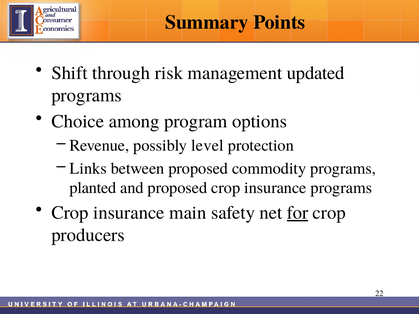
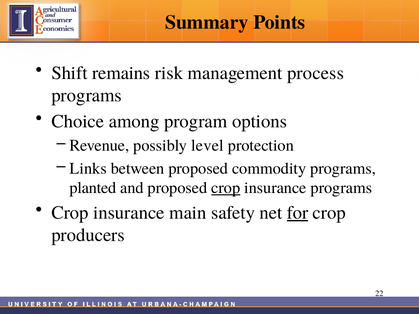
through: through -> remains
updated: updated -> process
crop at (226, 188) underline: none -> present
